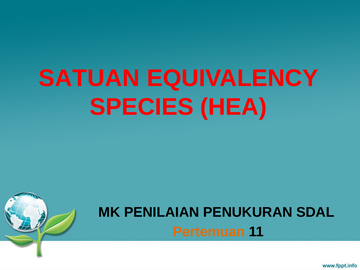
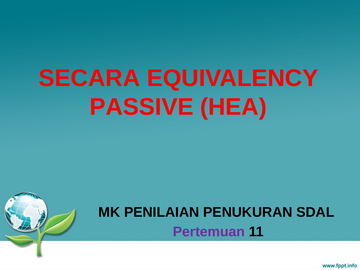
SATUAN: SATUAN -> SECARA
SPECIES: SPECIES -> PASSIVE
Pertemuan colour: orange -> purple
